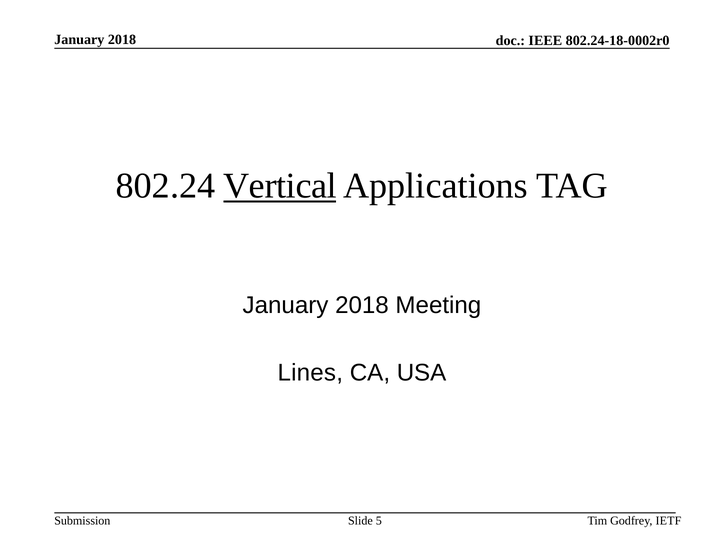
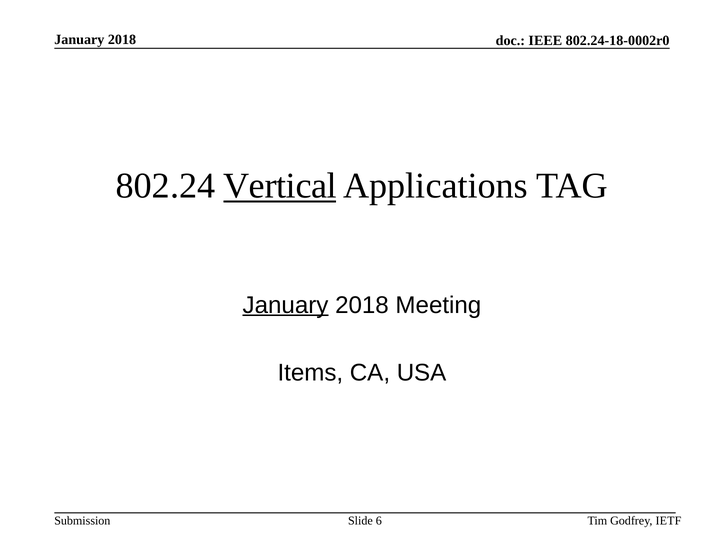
January at (286, 305) underline: none -> present
Lines: Lines -> Items
5: 5 -> 6
